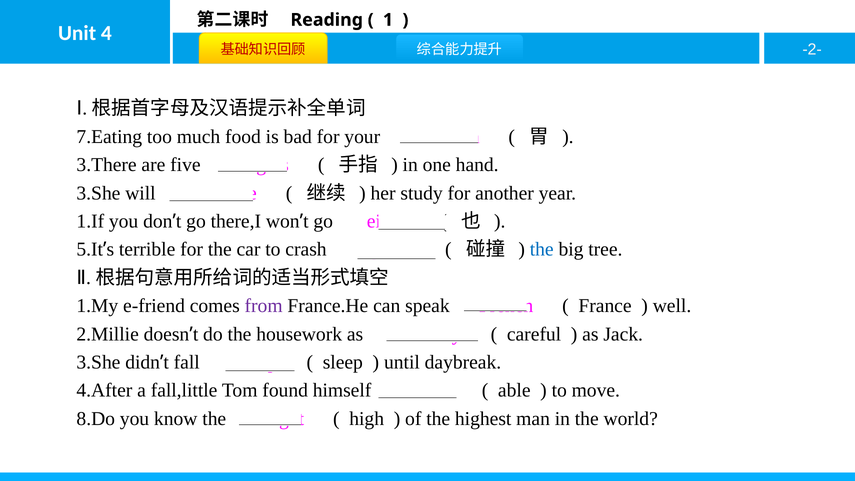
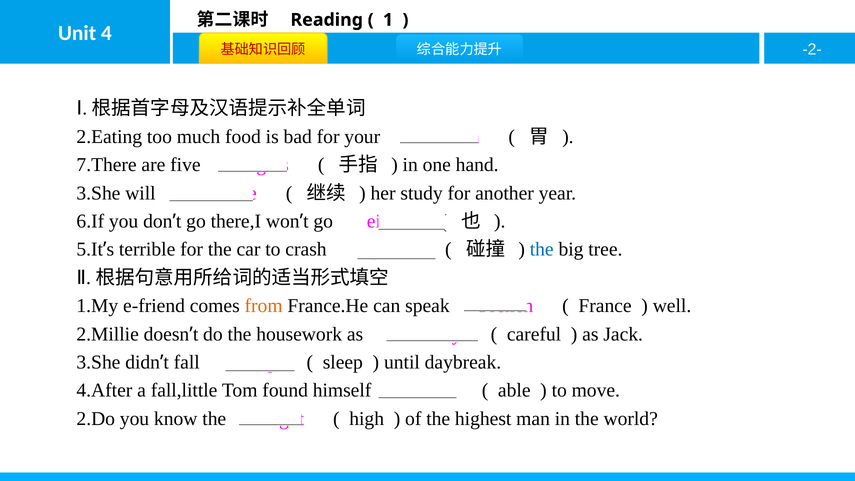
7.Eating: 7.Eating -> 2.Eating
3.There: 3.There -> 7.There
1.If: 1.If -> 6.If
from colour: purple -> orange
8.Do: 8.Do -> 2.Do
